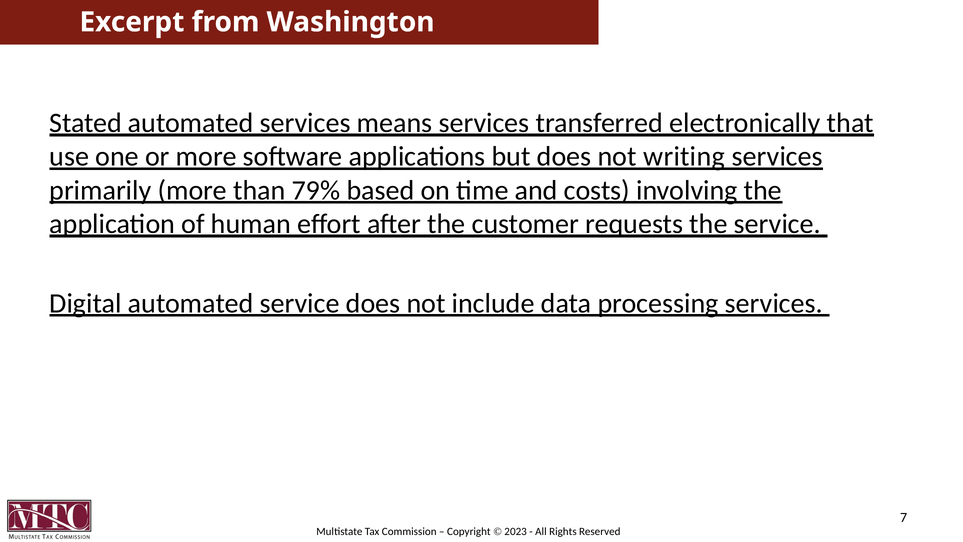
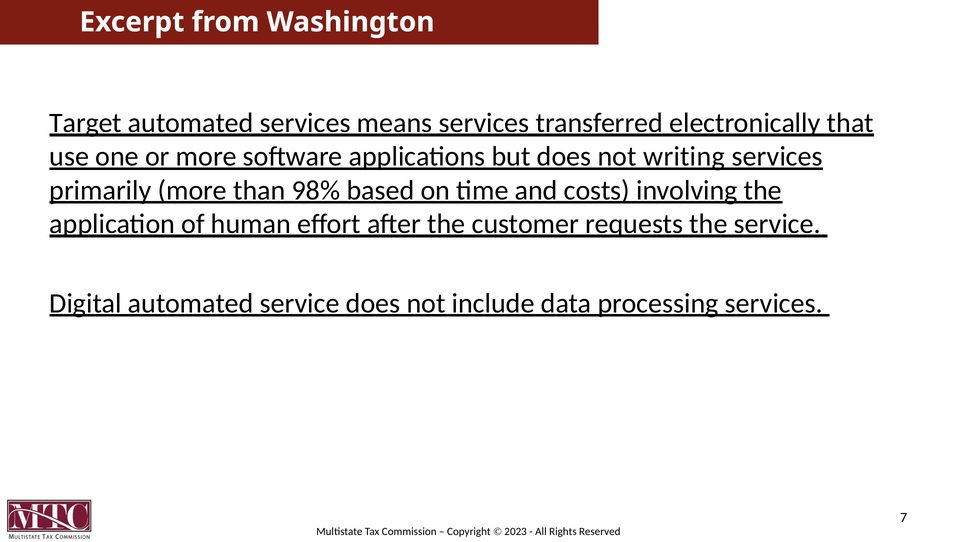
Stated: Stated -> Target
79%: 79% -> 98%
